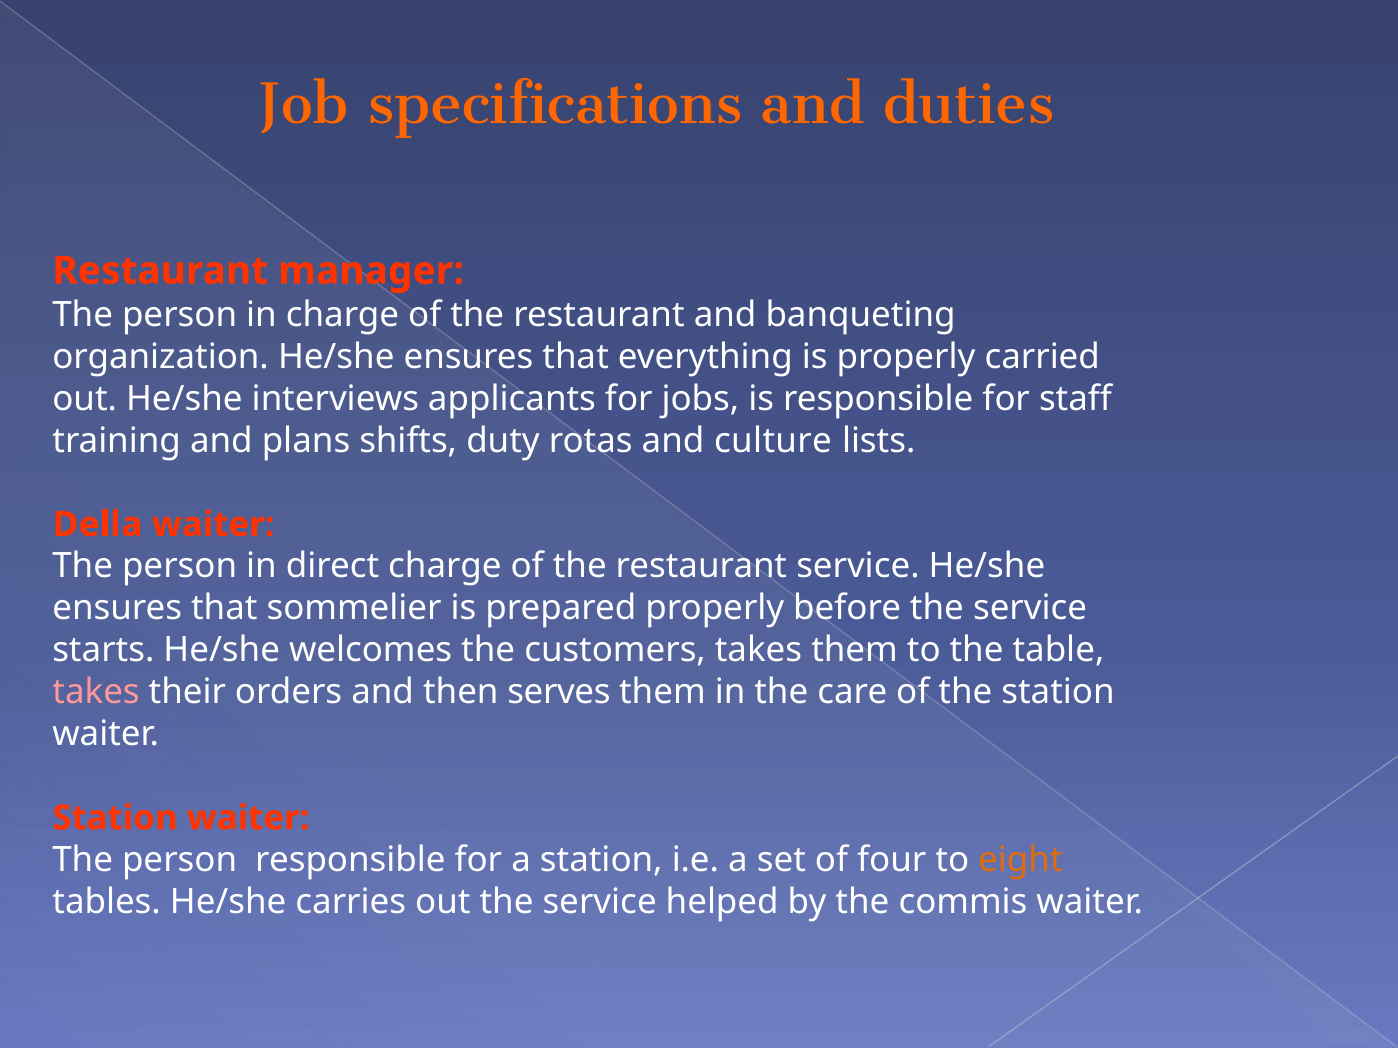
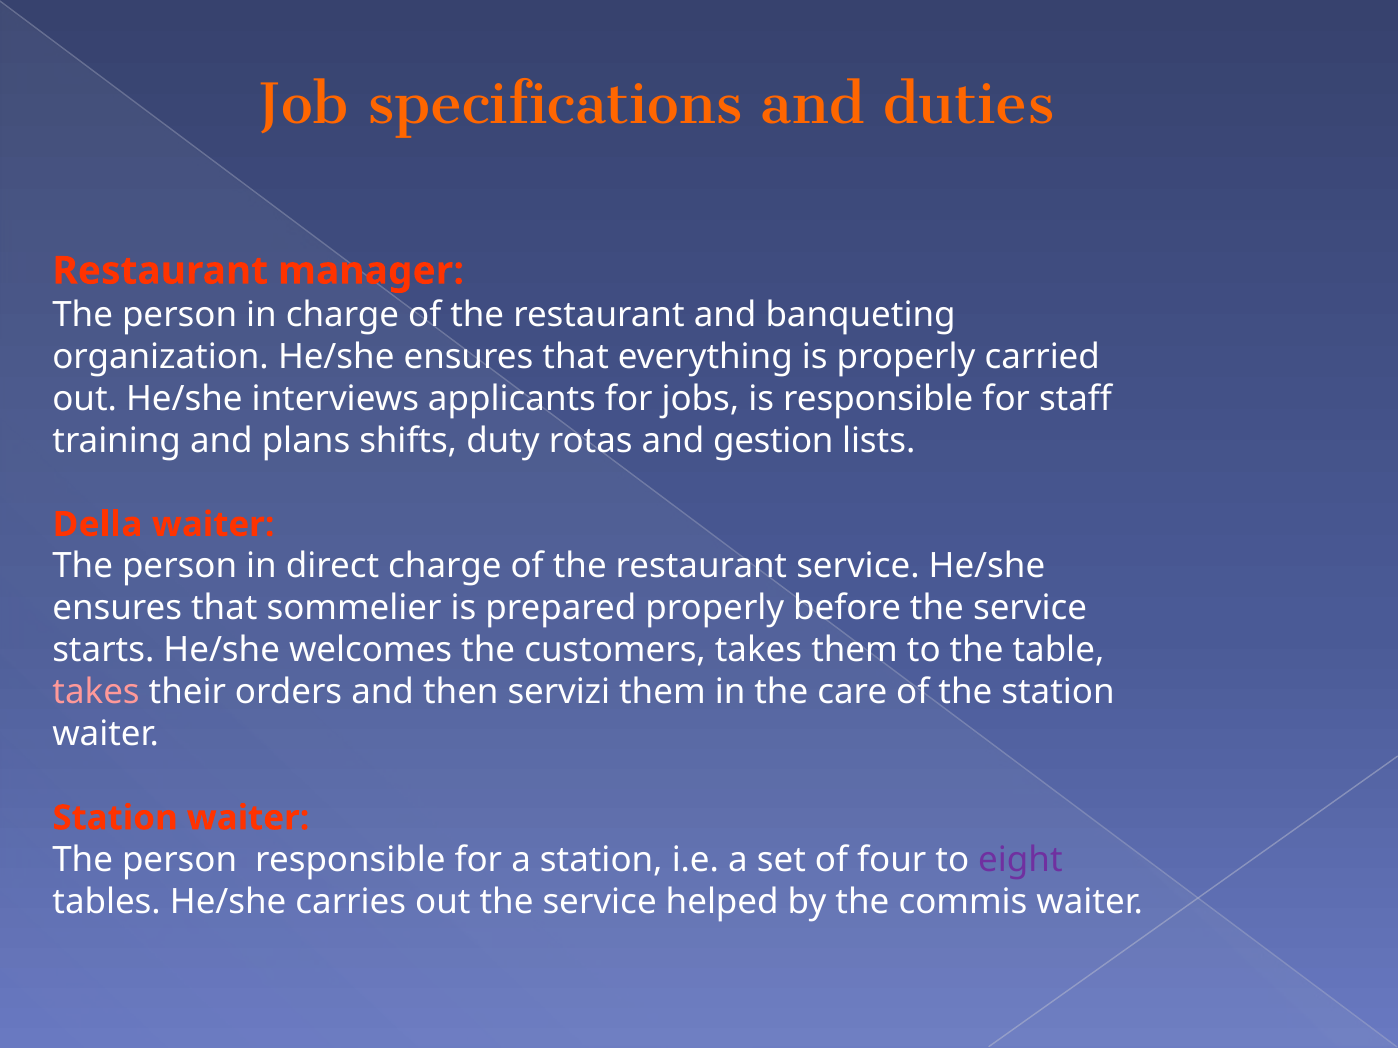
culture: culture -> gestion
serves: serves -> servizi
eight colour: orange -> purple
